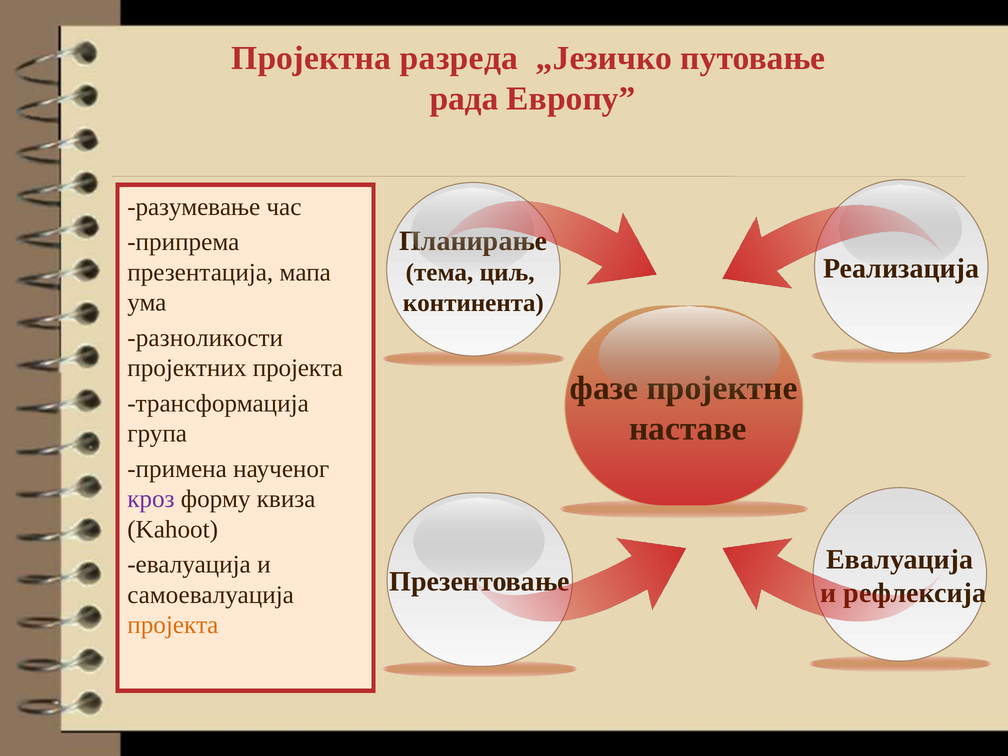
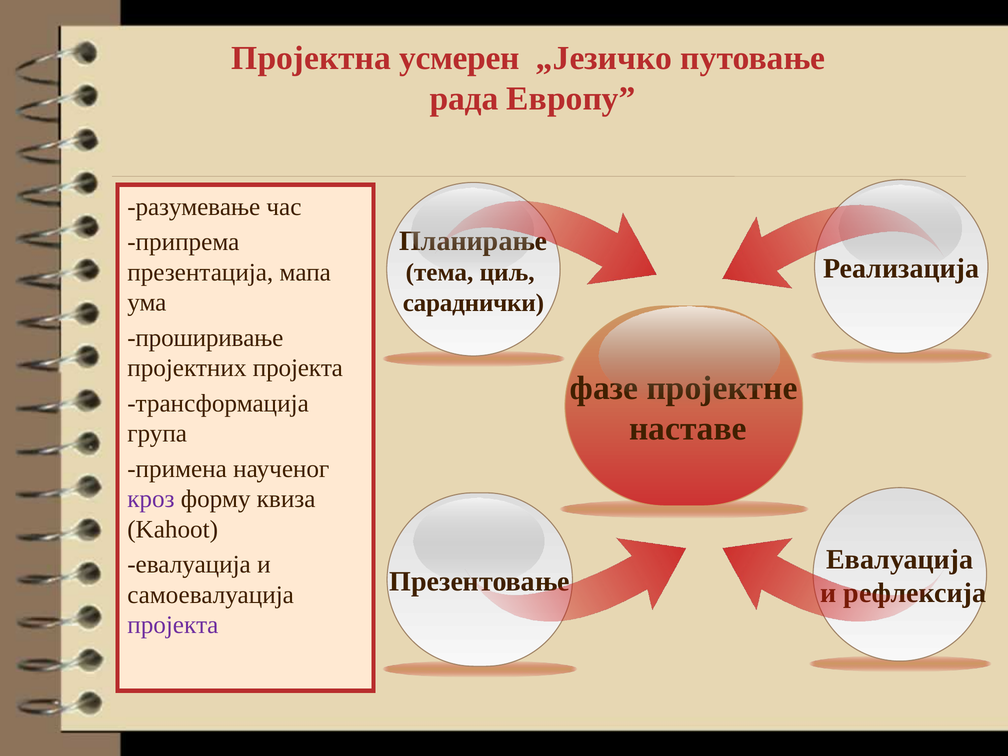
разреда: разреда -> усмерен
континента: континента -> сараднички
разноликости: разноликости -> проширивање
пројекта at (173, 625) colour: orange -> purple
